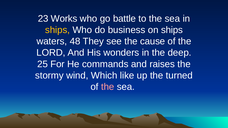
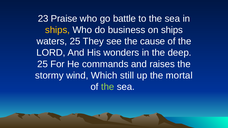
Works: Works -> Praise
waters 48: 48 -> 25
like: like -> still
turned: turned -> mortal
the at (108, 87) colour: pink -> light green
